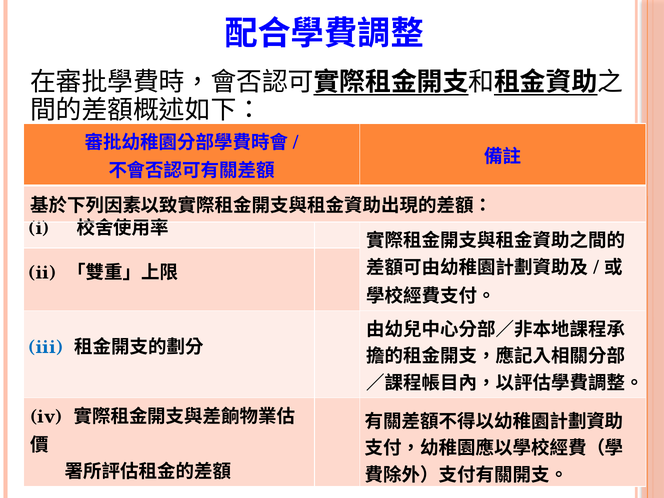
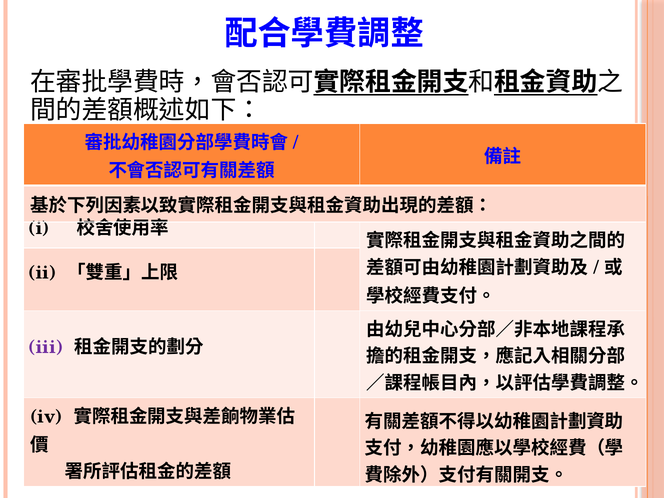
iii colour: blue -> purple
